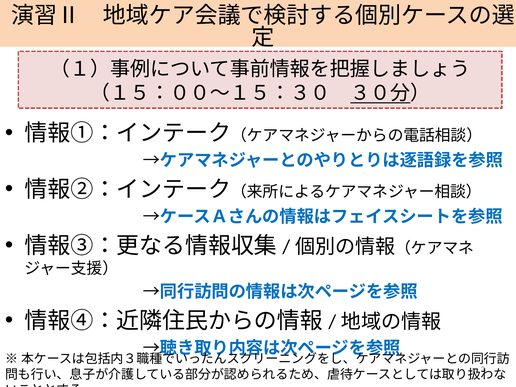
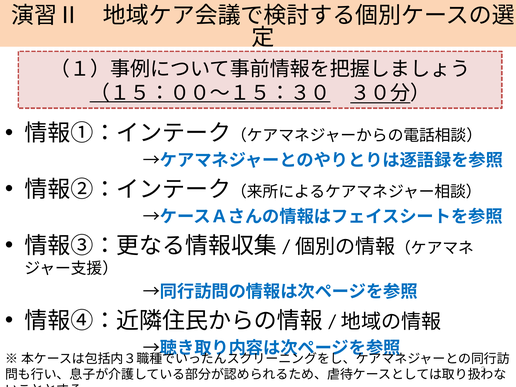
（１５：００～１５：３０ underline: none -> present
